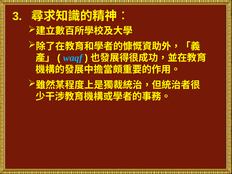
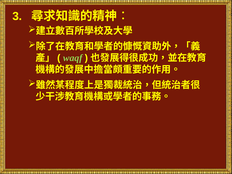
waqf colour: light blue -> light green
